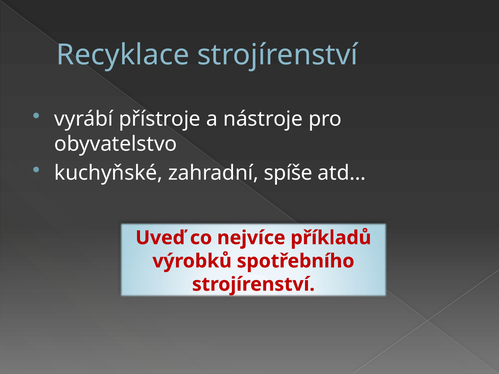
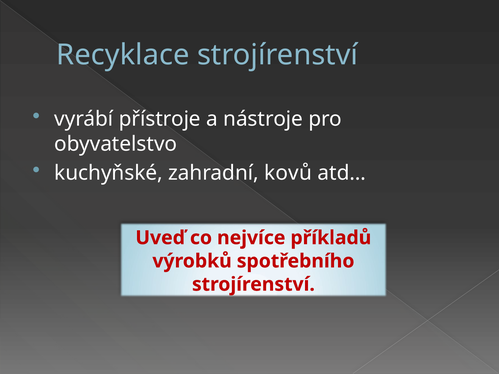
spíše: spíše -> kovů
